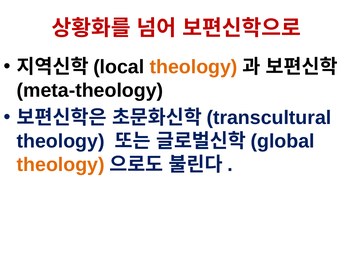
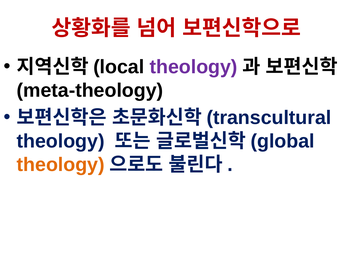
theology at (194, 67) colour: orange -> purple
